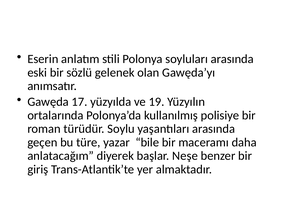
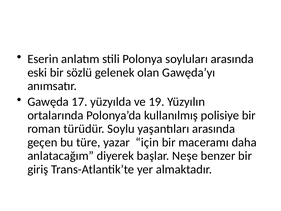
bile: bile -> için
